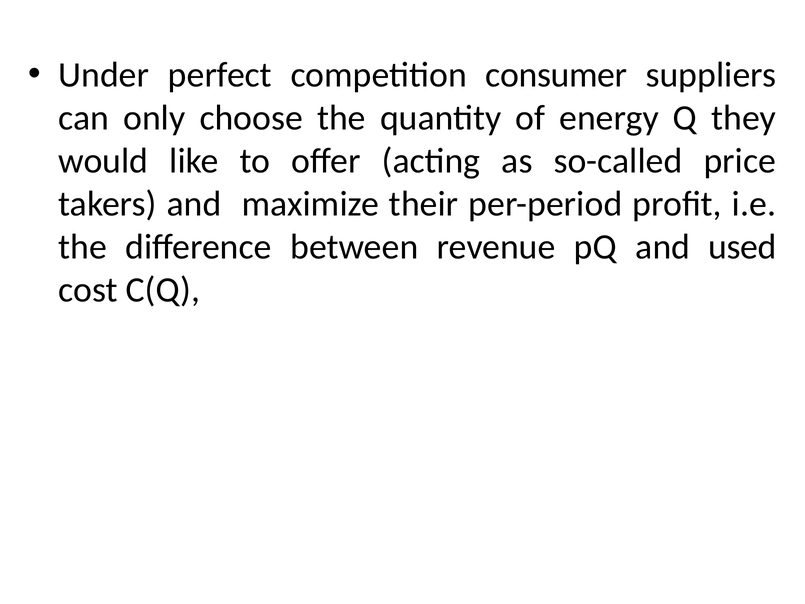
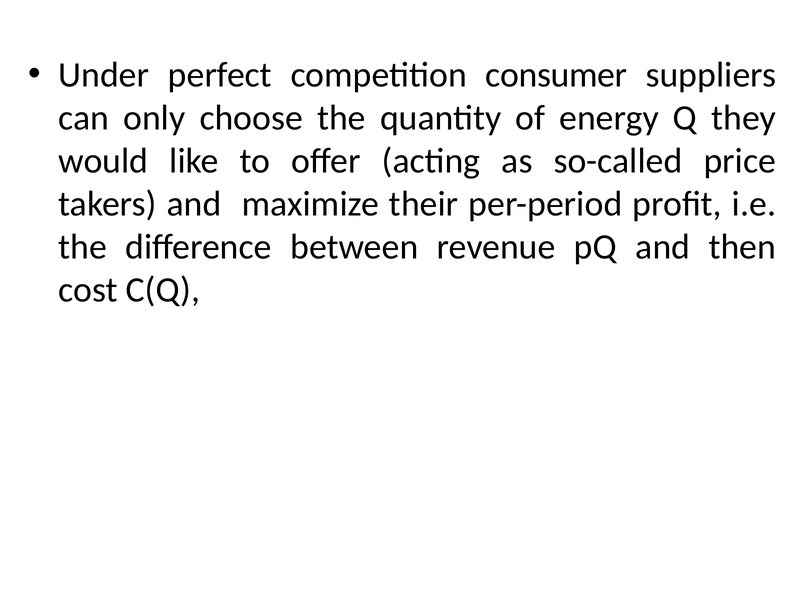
used: used -> then
